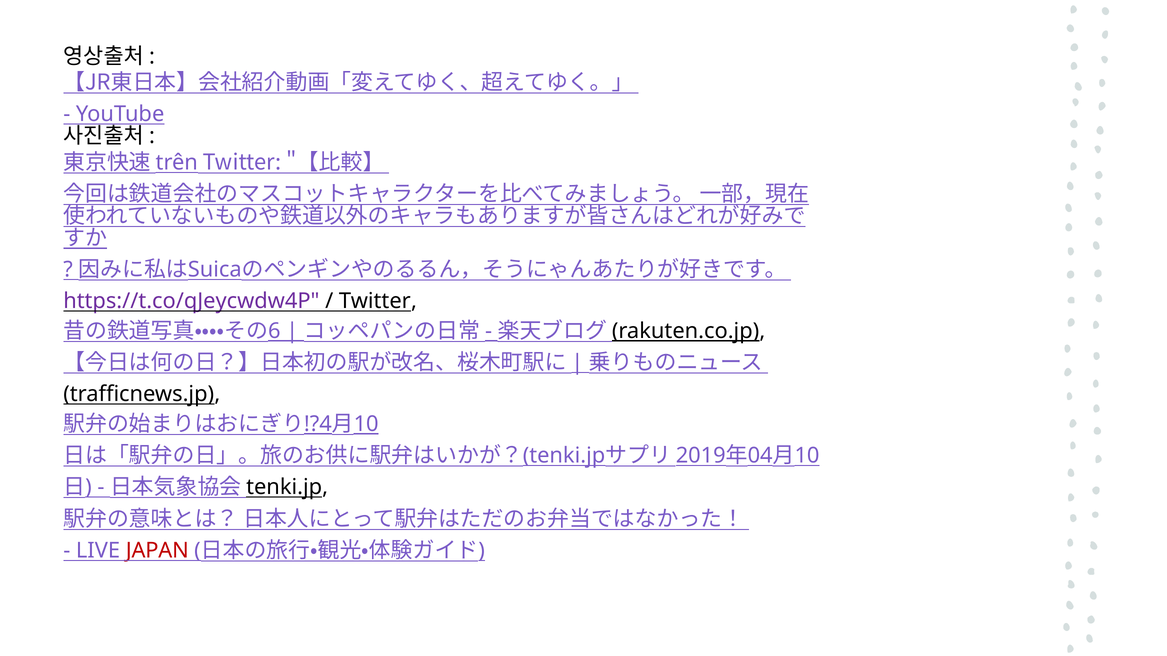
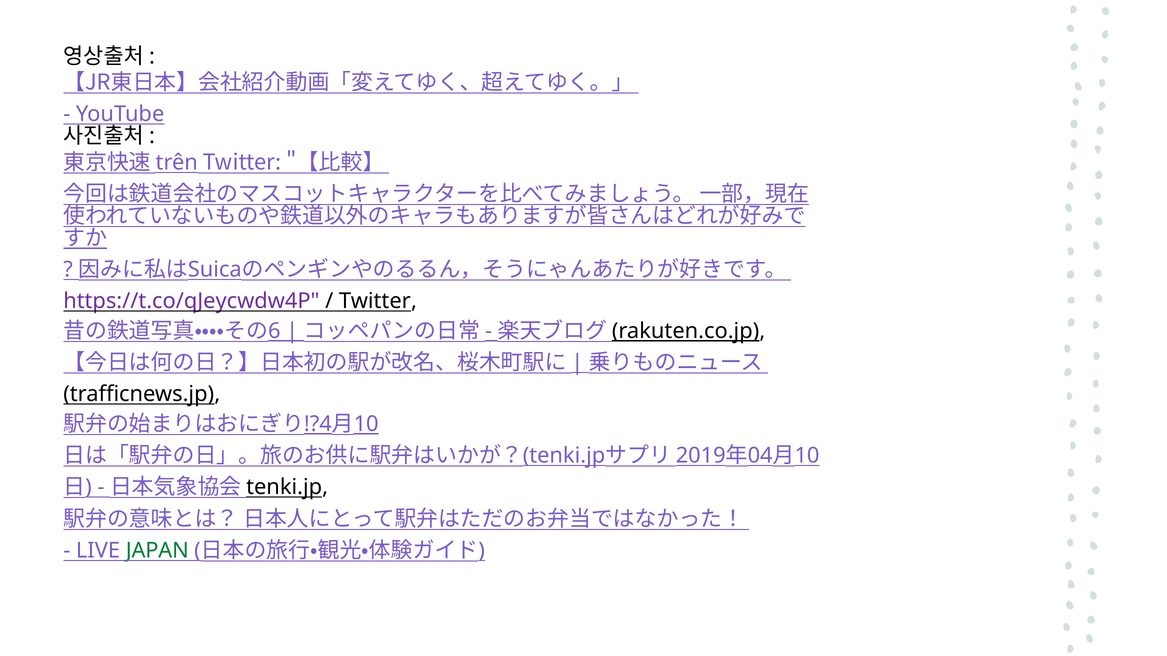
JAPAN colour: red -> green
